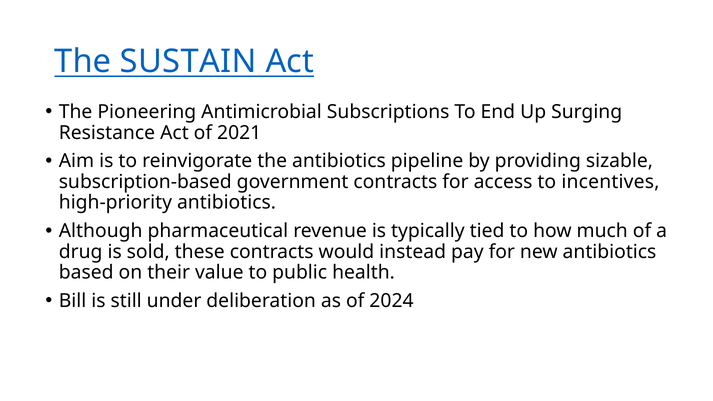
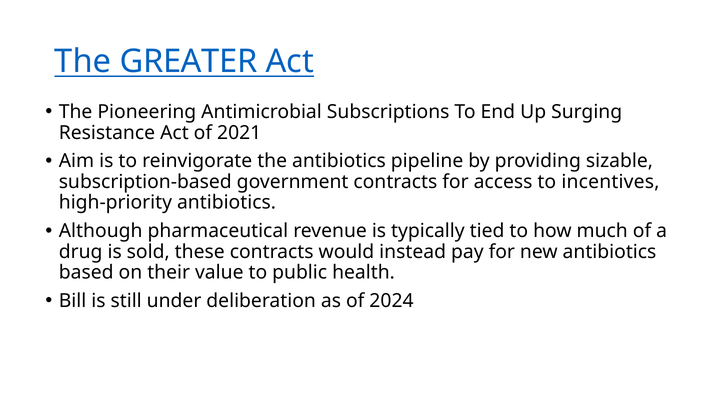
SUSTAIN: SUSTAIN -> GREATER
